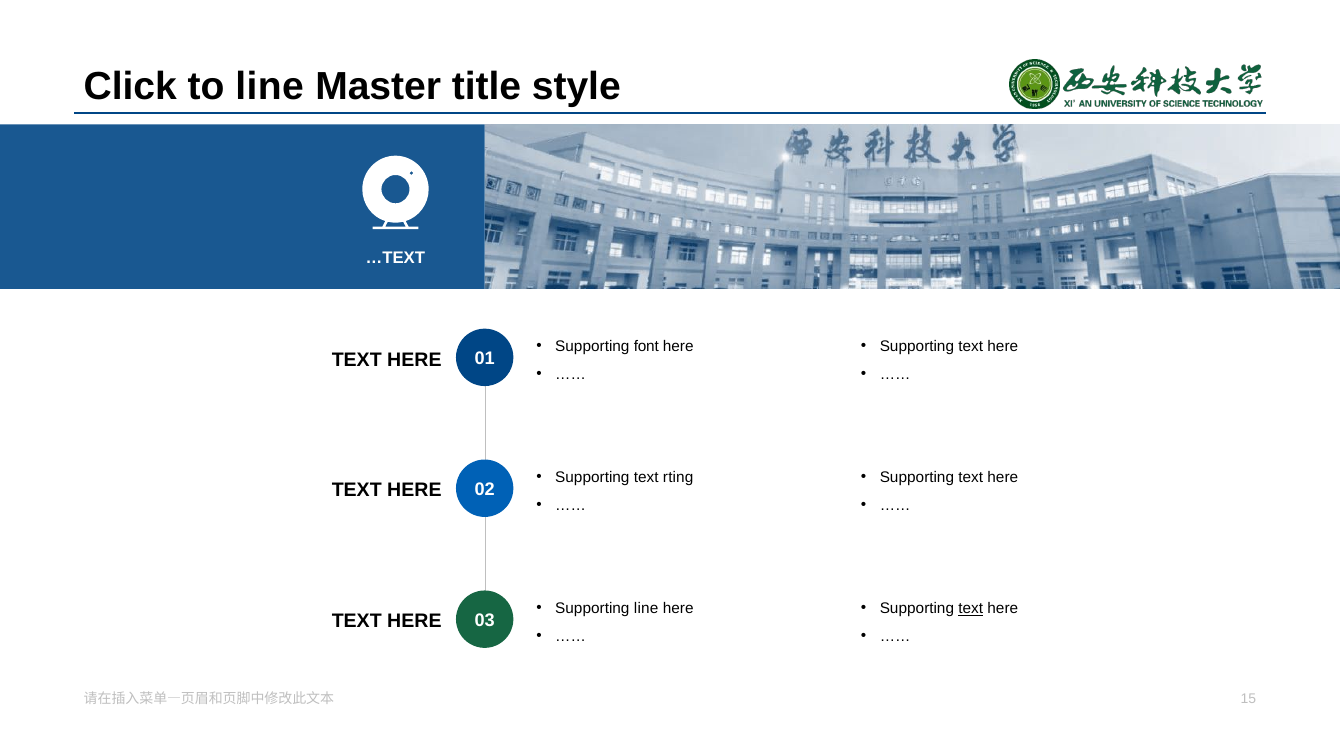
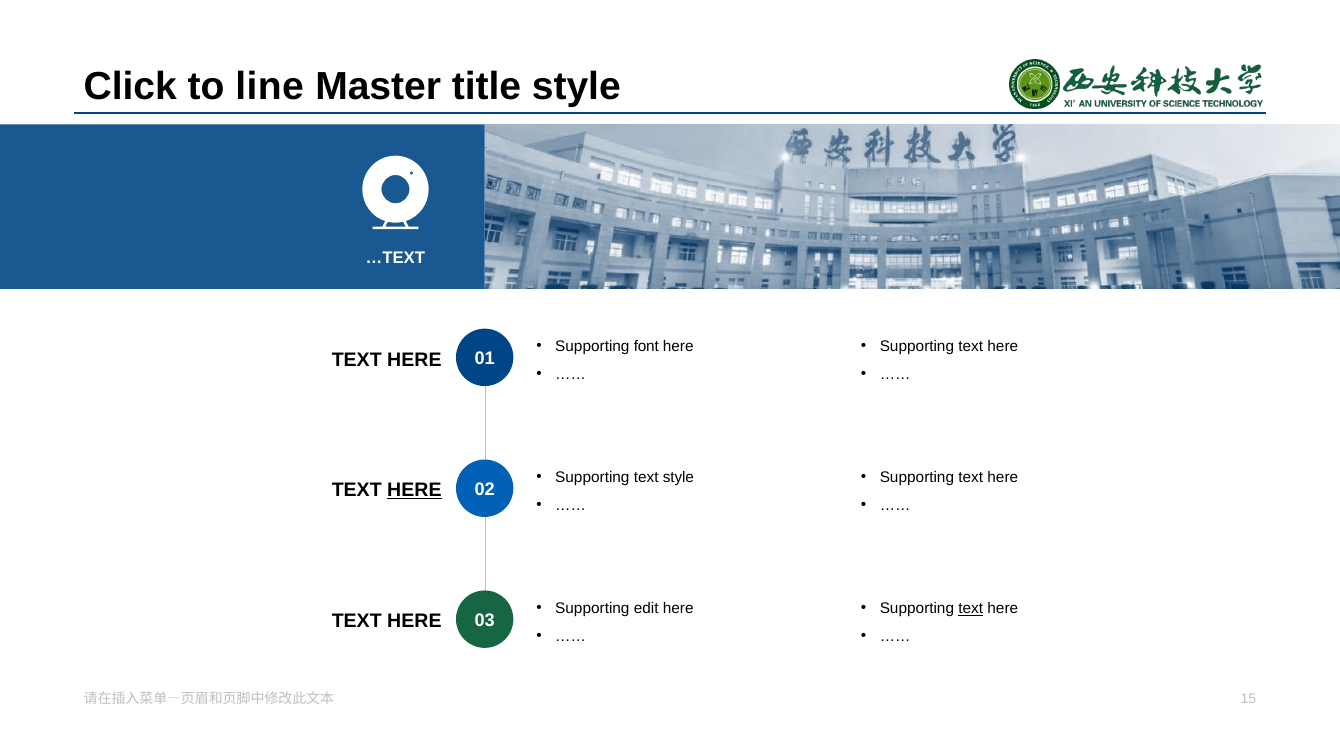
text rting: rting -> style
HERE at (414, 490) underline: none -> present
Supporting line: line -> edit
